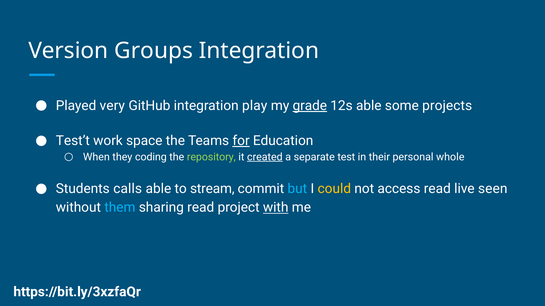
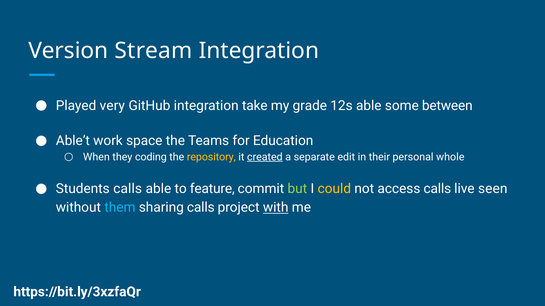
Groups: Groups -> Stream
play: play -> take
grade underline: present -> none
projects: projects -> between
Test’t: Test’t -> Able’t
for underline: present -> none
repository colour: light green -> yellow
test: test -> edit
stream: stream -> feature
but colour: light blue -> light green
access read: read -> calls
sharing read: read -> calls
